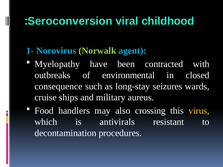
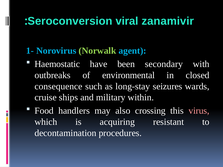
childhood: childhood -> zanamivir
Myelopathy: Myelopathy -> Haemostatic
contracted: contracted -> secondary
aureus: aureus -> within
virus colour: yellow -> pink
antivirals: antivirals -> acquiring
